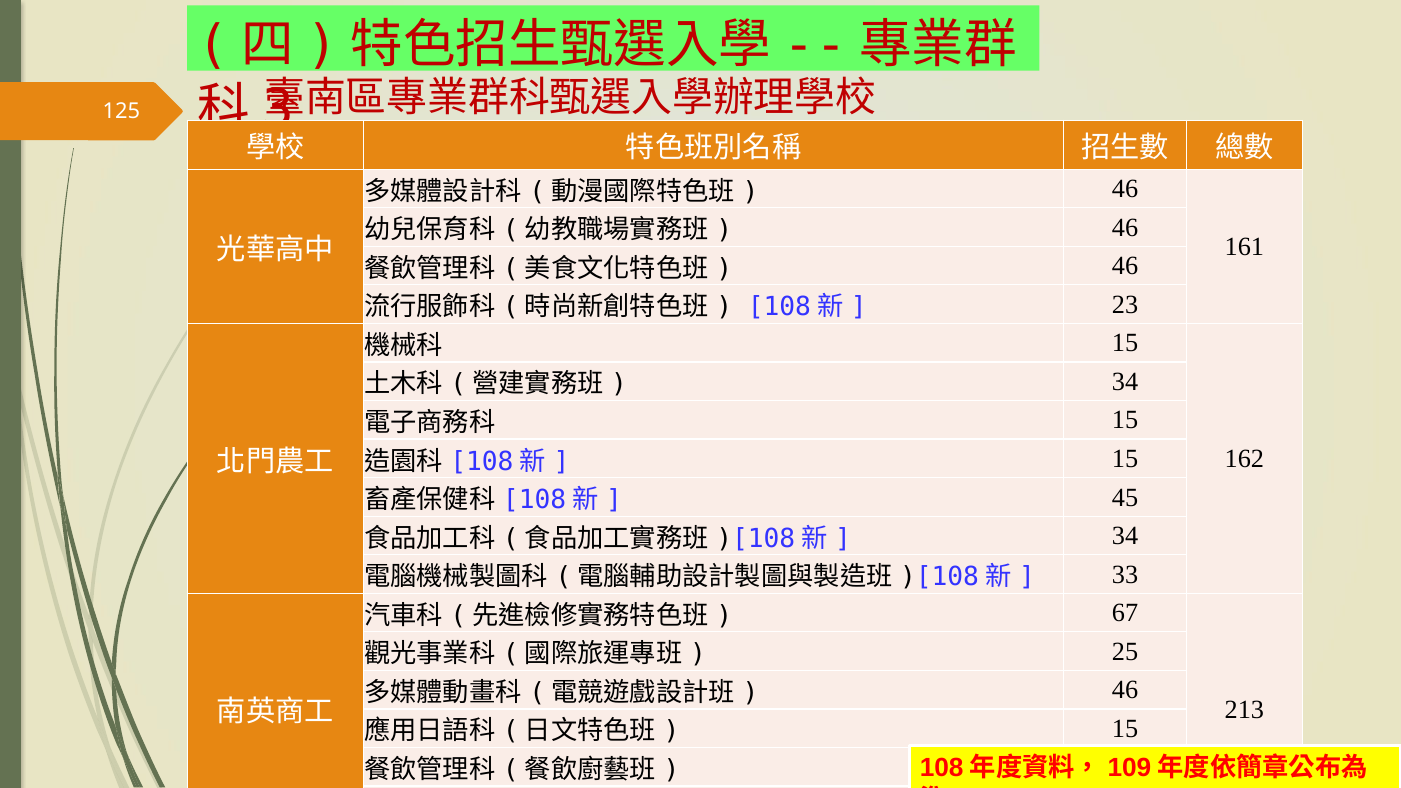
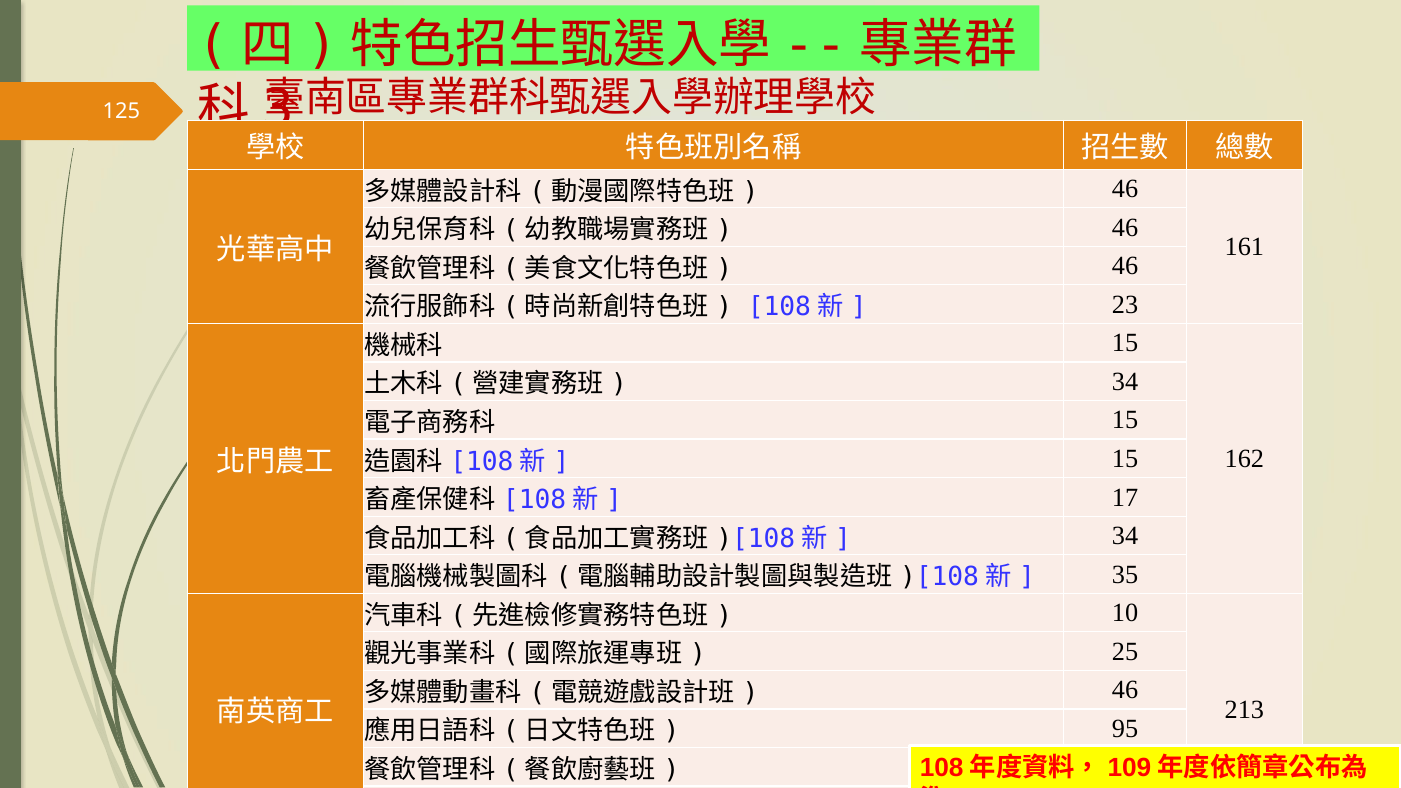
45: 45 -> 17
33: 33 -> 35
67: 67 -> 10
15 at (1125, 729): 15 -> 95
